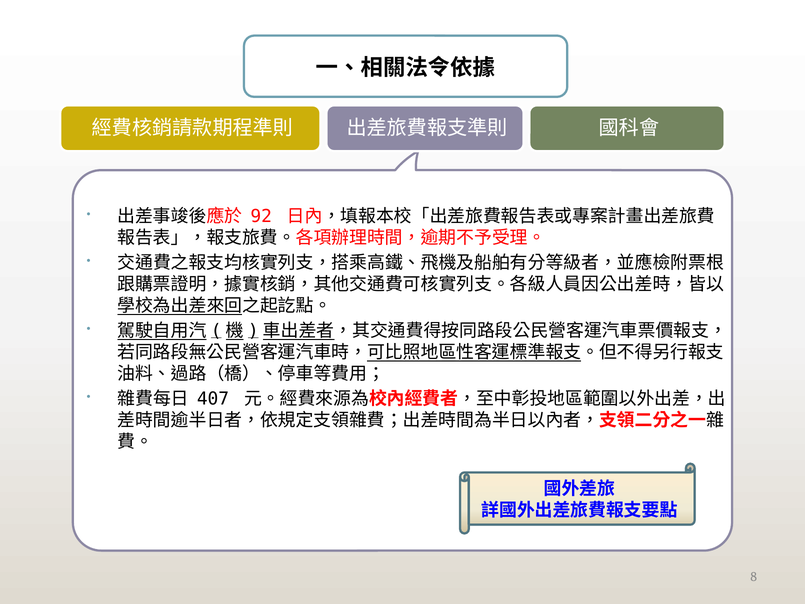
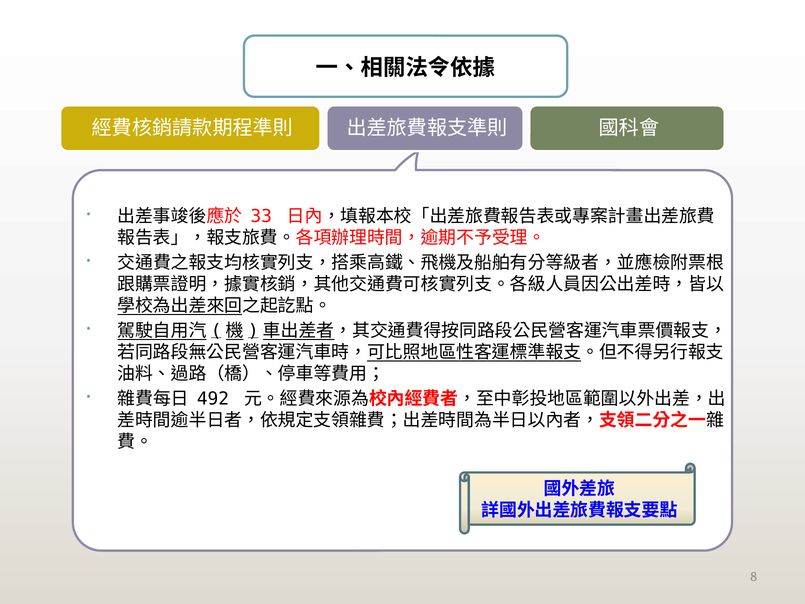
92: 92 -> 33
407: 407 -> 492
